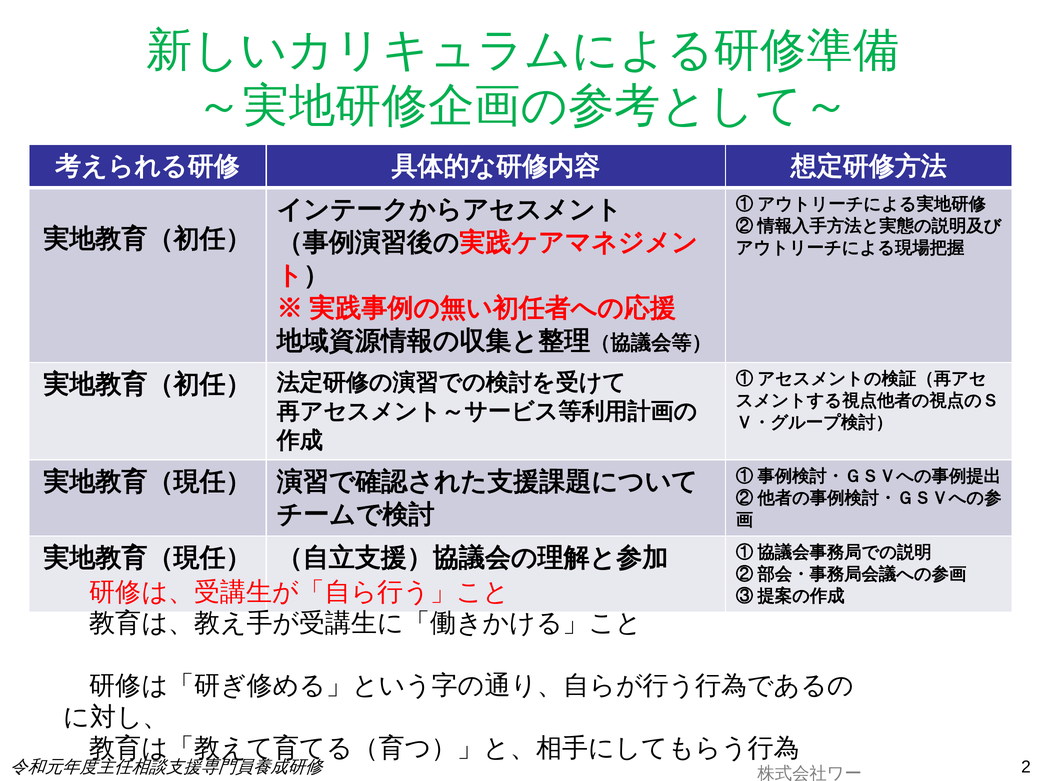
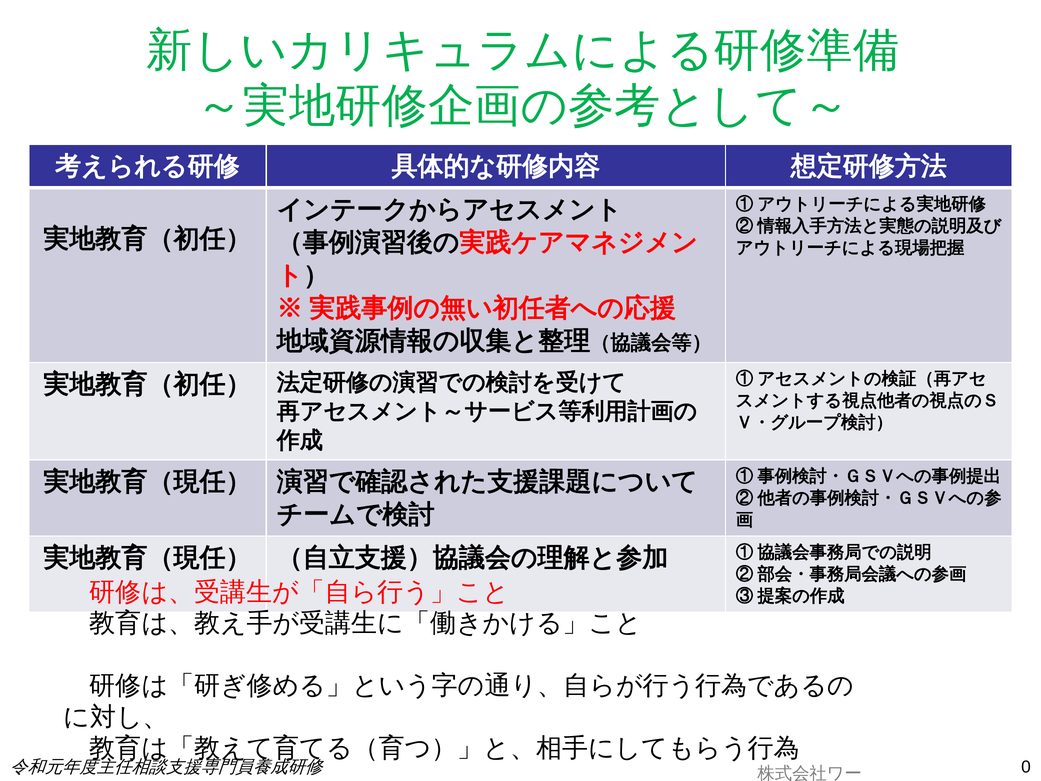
2: 2 -> 0
